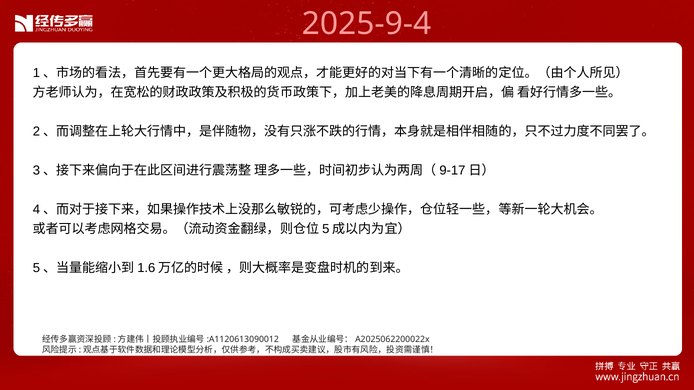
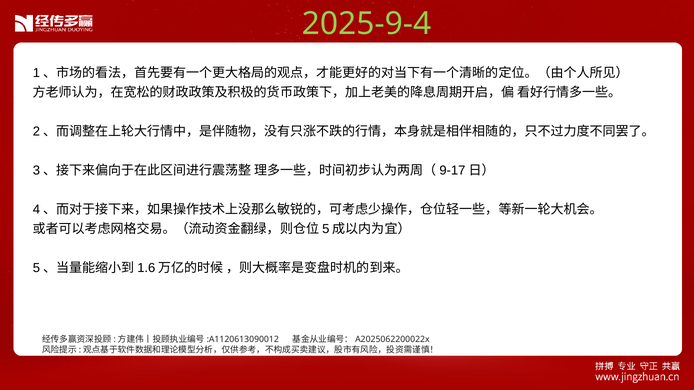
2025-9-4 colour: pink -> light green
